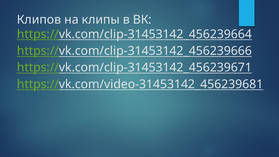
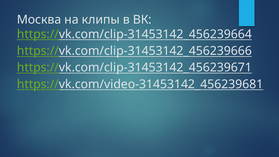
Клипов: Клипов -> Москва
